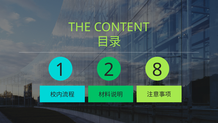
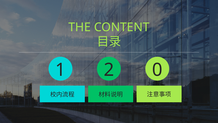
8: 8 -> 0
